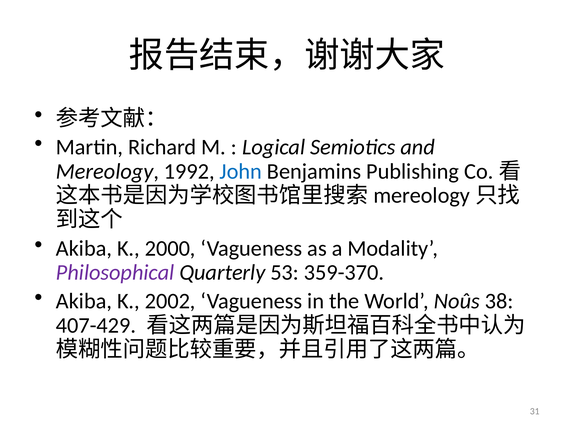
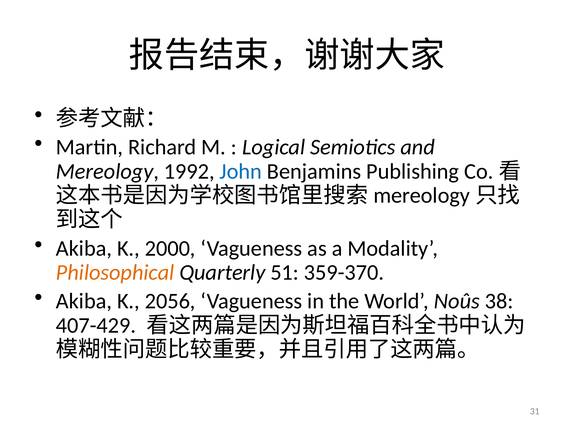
Philosophical colour: purple -> orange
53: 53 -> 51
2002: 2002 -> 2056
